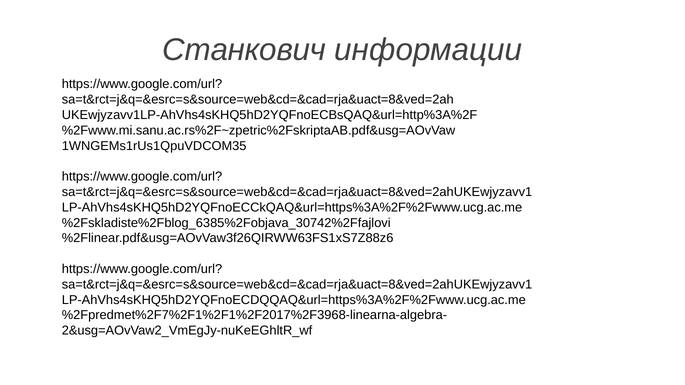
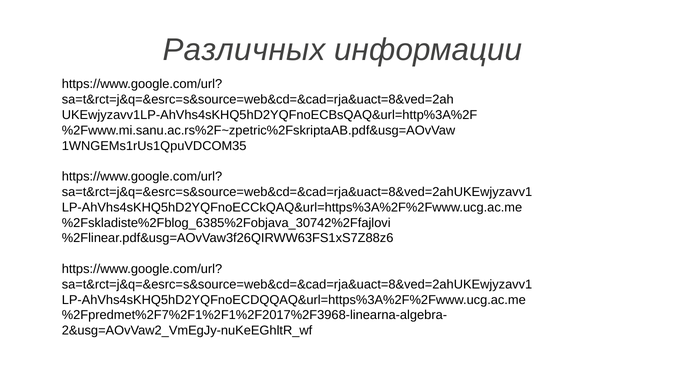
Станкович: Станкович -> Различных
